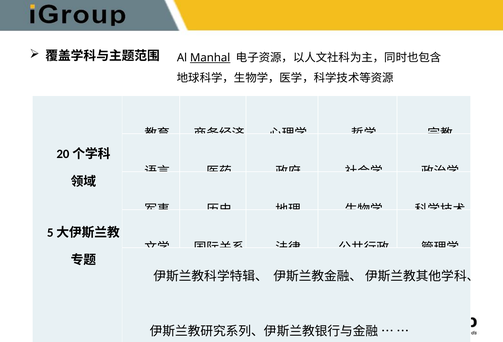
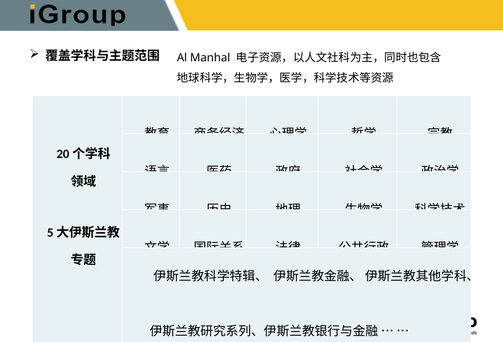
Manhal underline: present -> none
